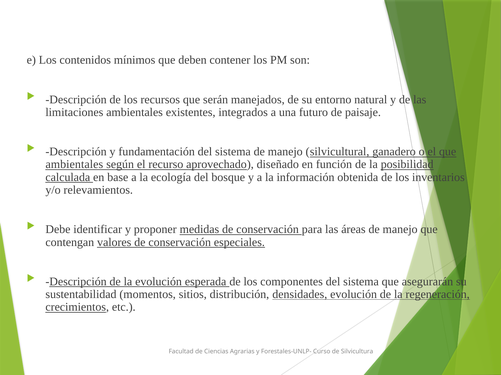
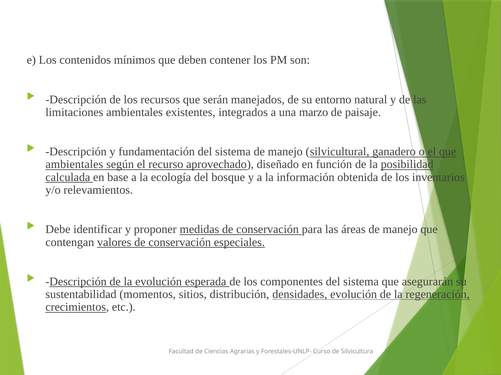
futuro: futuro -> marzo
